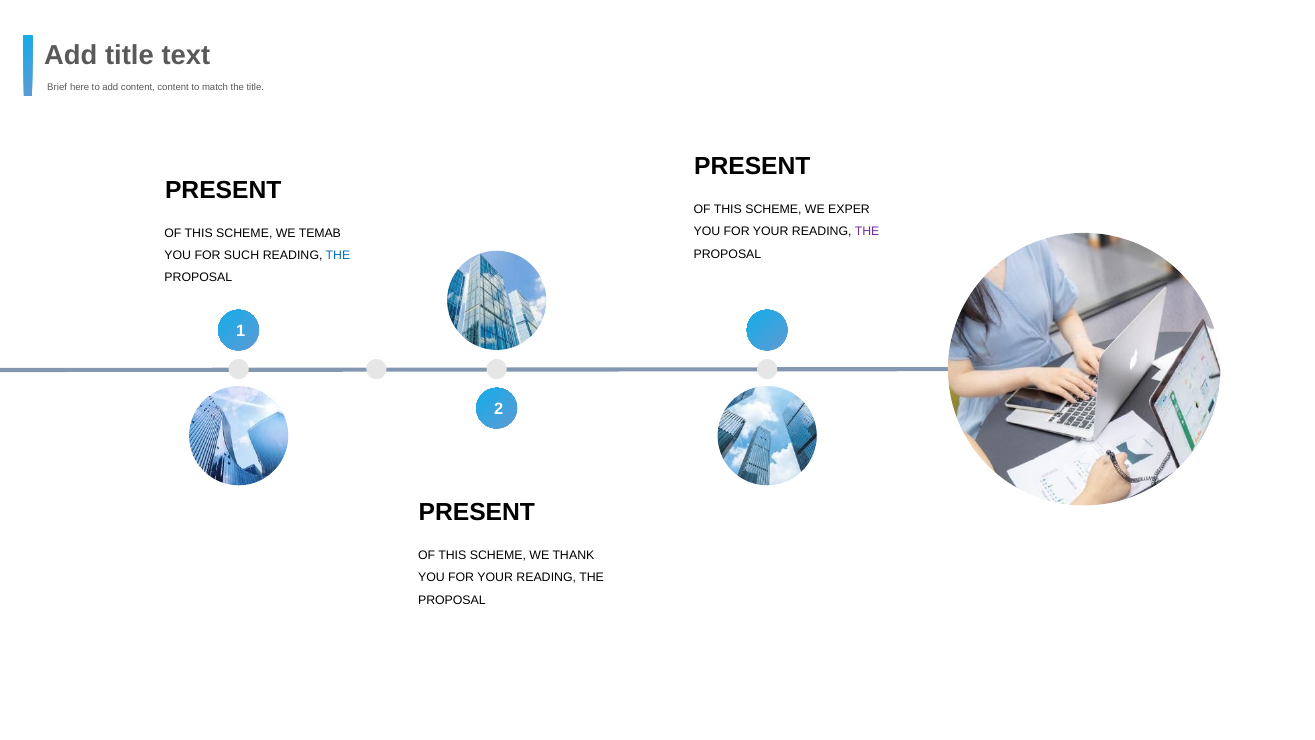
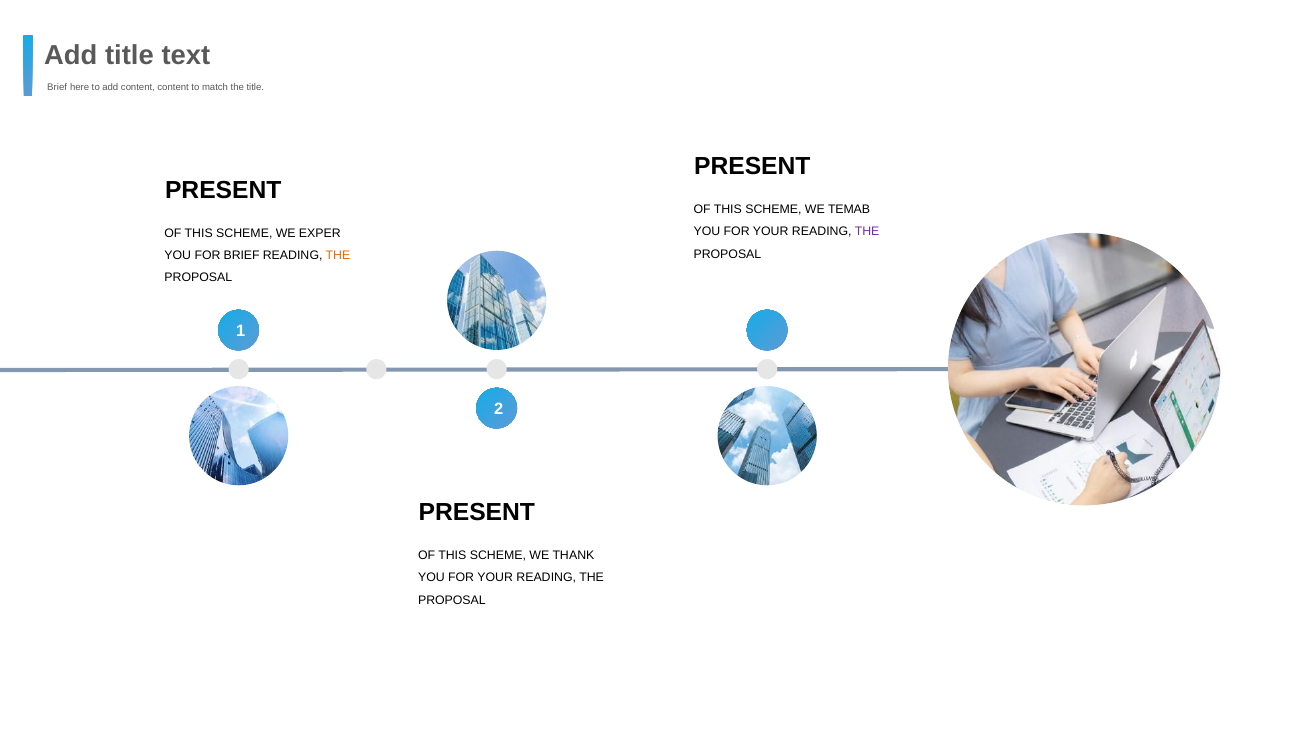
EXPER: EXPER -> TEMAB
TEMAB: TEMAB -> EXPER
FOR SUCH: SUCH -> BRIEF
THE at (338, 255) colour: blue -> orange
